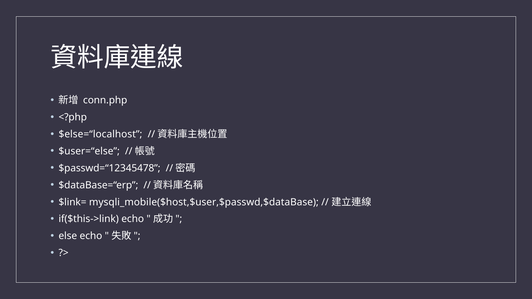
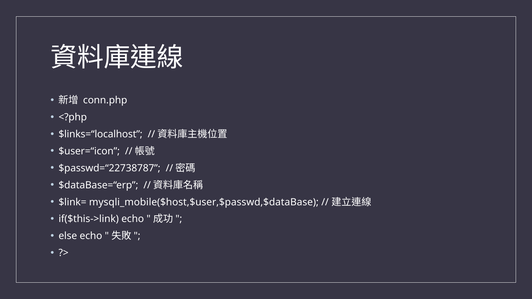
$else=“localhost: $else=“localhost -> $links=“localhost
$user=“else: $user=“else -> $user=“icon
$passwd=“12345478: $passwd=“12345478 -> $passwd=“22738787
